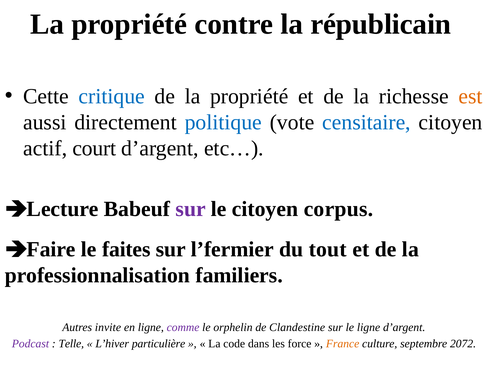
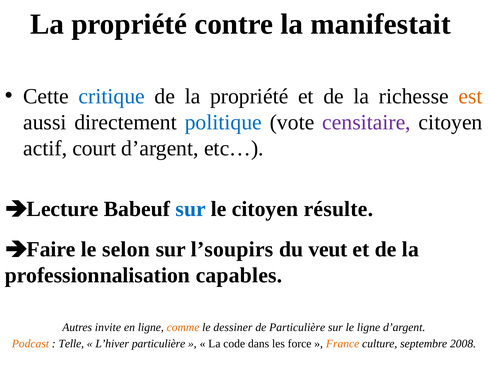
républicain: républicain -> manifestait
censitaire colour: blue -> purple
sur at (191, 209) colour: purple -> blue
corpus: corpus -> résulte
faites: faites -> selon
l’fermier: l’fermier -> l’soupirs
tout: tout -> veut
familiers: familiers -> capables
comme colour: purple -> orange
orphelin: orphelin -> dessiner
de Clandestine: Clandestine -> Particulière
Podcast colour: purple -> orange
2072: 2072 -> 2008
